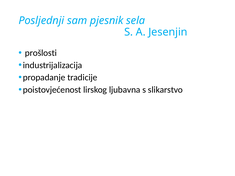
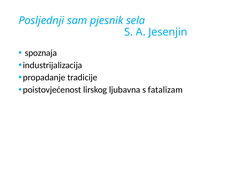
prošlosti: prošlosti -> spoznaja
slikarstvo: slikarstvo -> fatalizam
